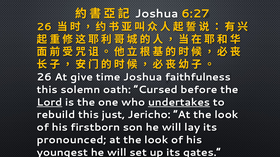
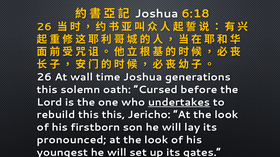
6:27: 6:27 -> 6:18
give: give -> wall
faithfulness: faithfulness -> generations
Lord underline: present -> none
this just: just -> this
